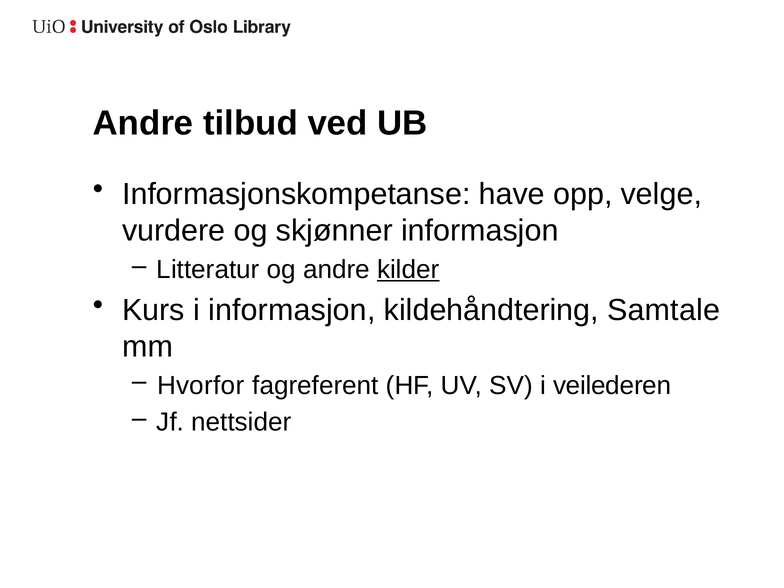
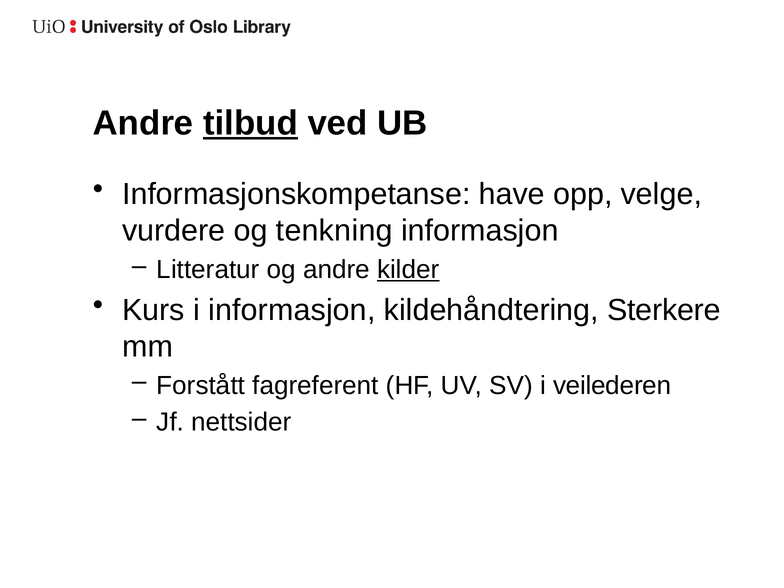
tilbud underline: none -> present
skjønner: skjønner -> tenkning
Samtale: Samtale -> Sterkere
Hvorfor: Hvorfor -> Forstått
